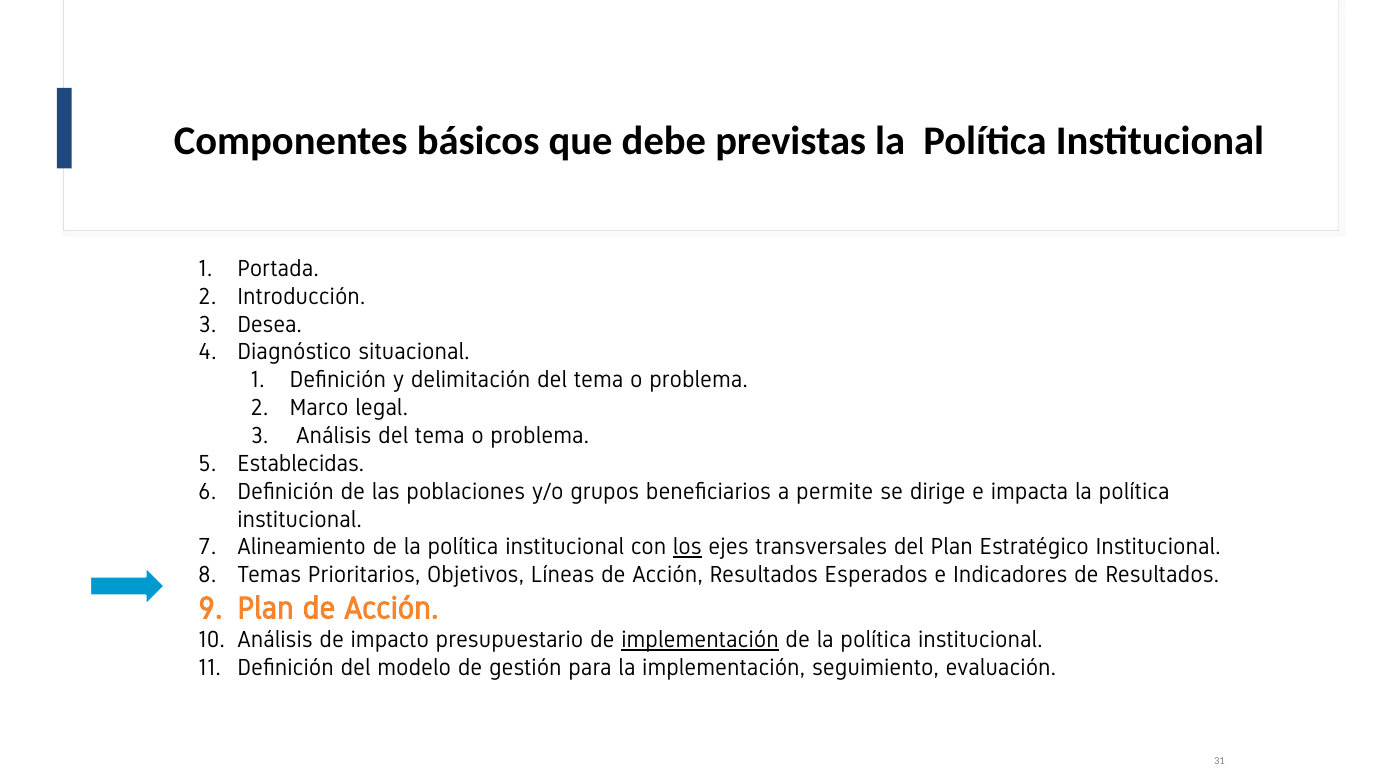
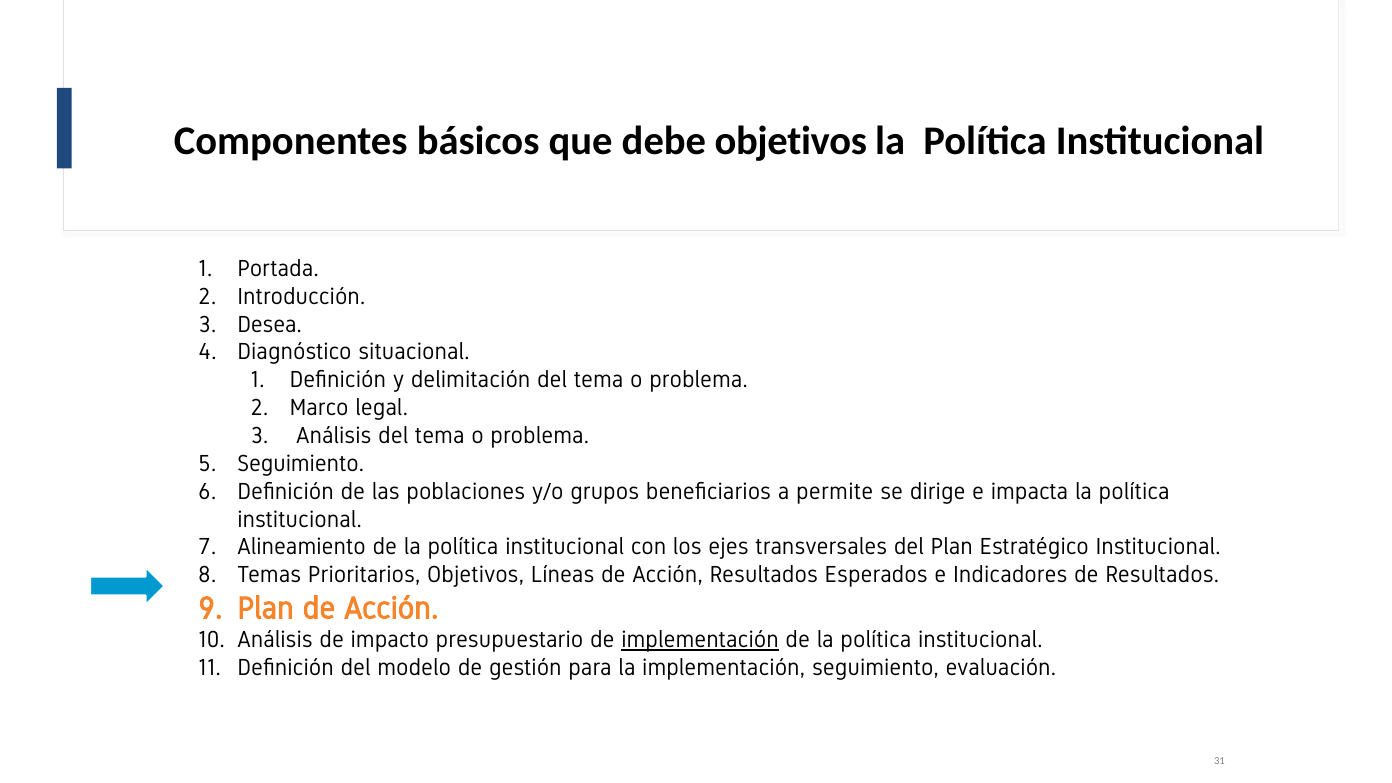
debe previstas: previstas -> objetivos
Establecidas at (301, 464): Establecidas -> Seguimiento
los underline: present -> none
